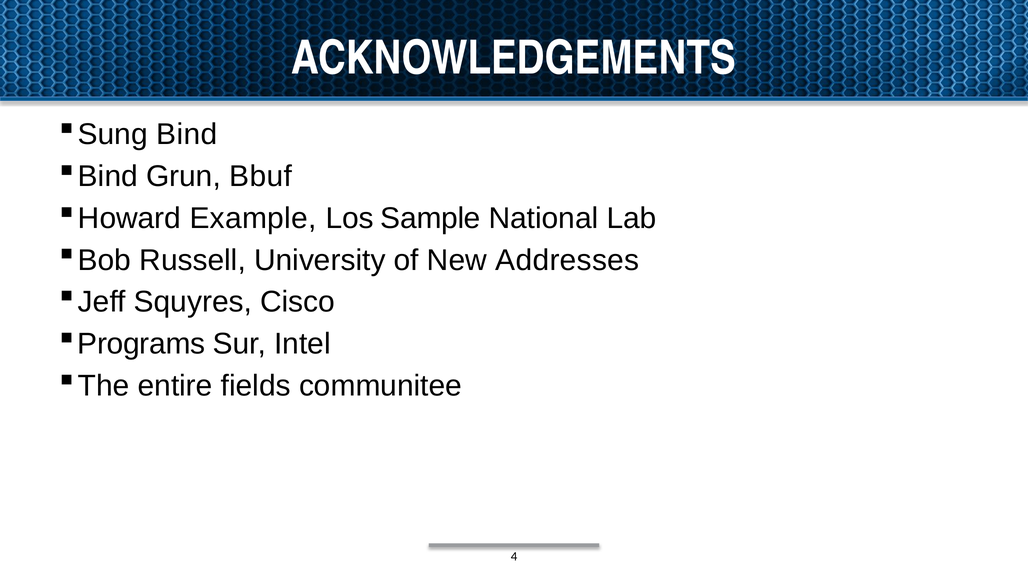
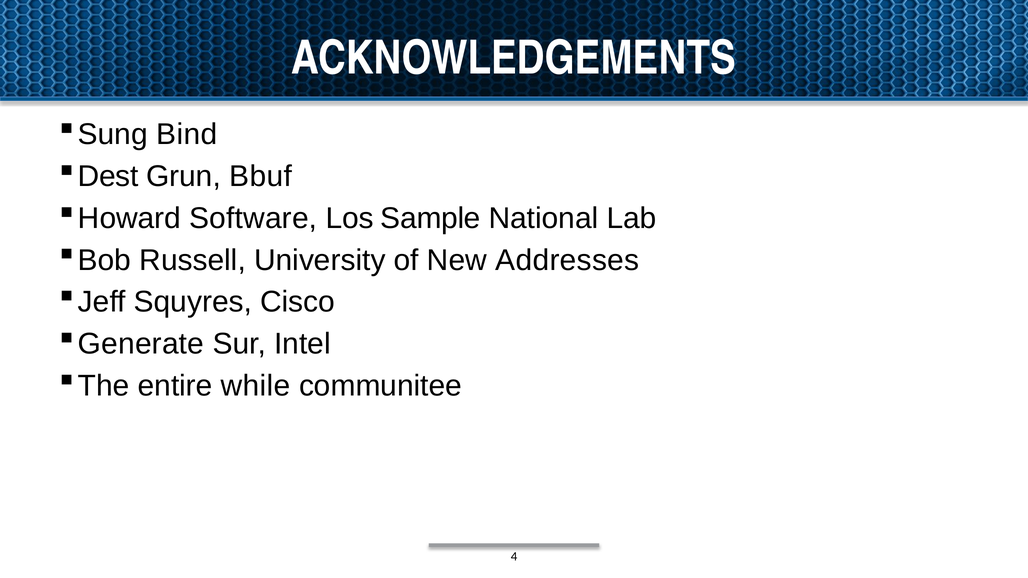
Bind at (108, 176): Bind -> Dest
Example: Example -> Software
Programs: Programs -> Generate
fields: fields -> while
